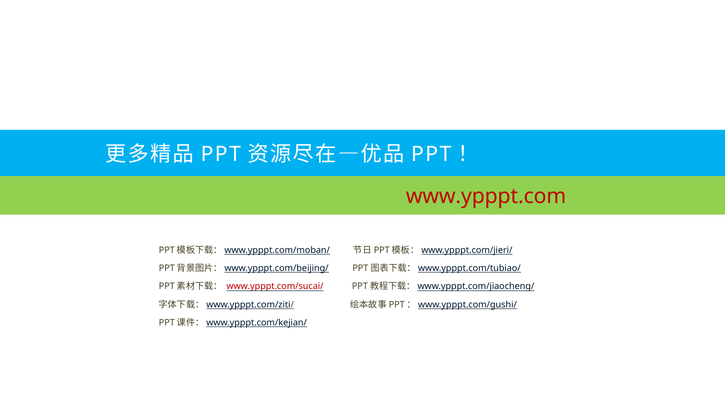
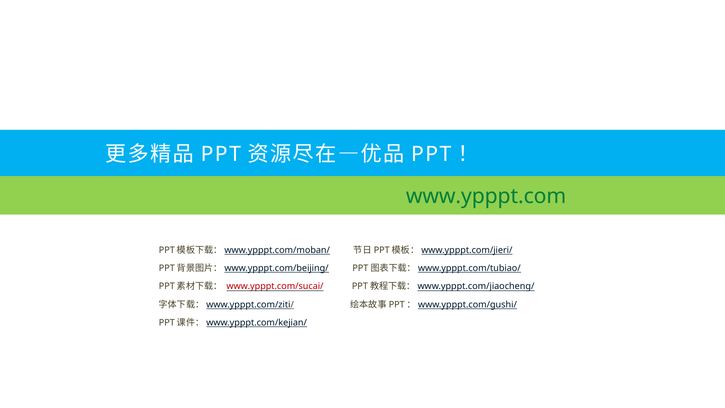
www.ypppt.com colour: red -> green
